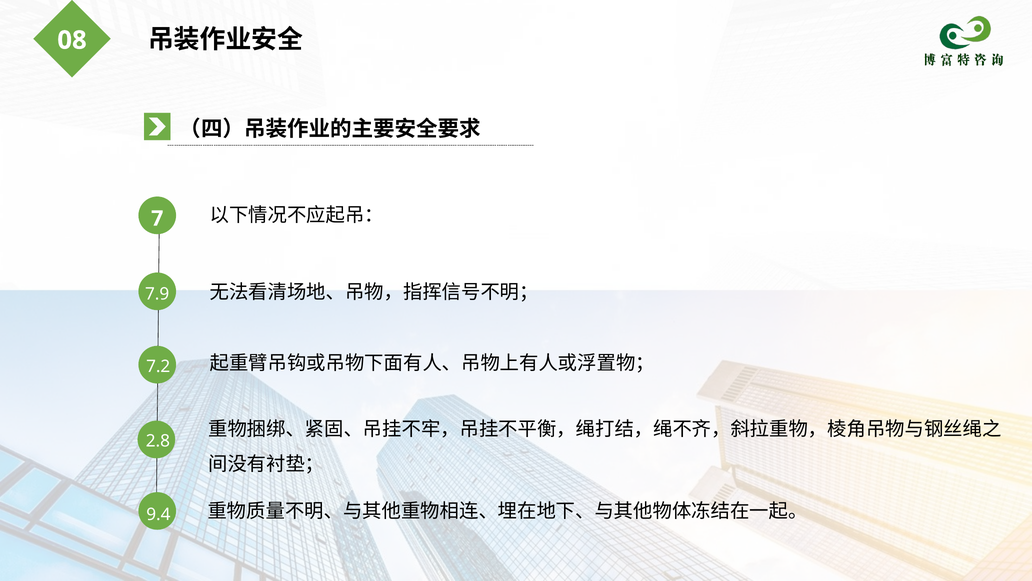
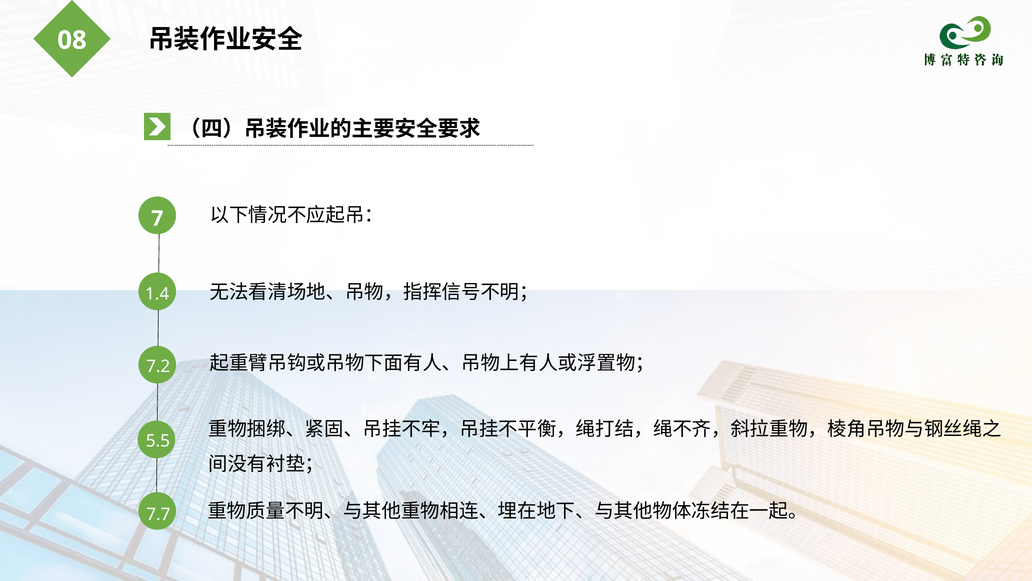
7.9: 7.9 -> 1.4
2.8: 2.8 -> 5.5
9.4: 9.4 -> 7.7
